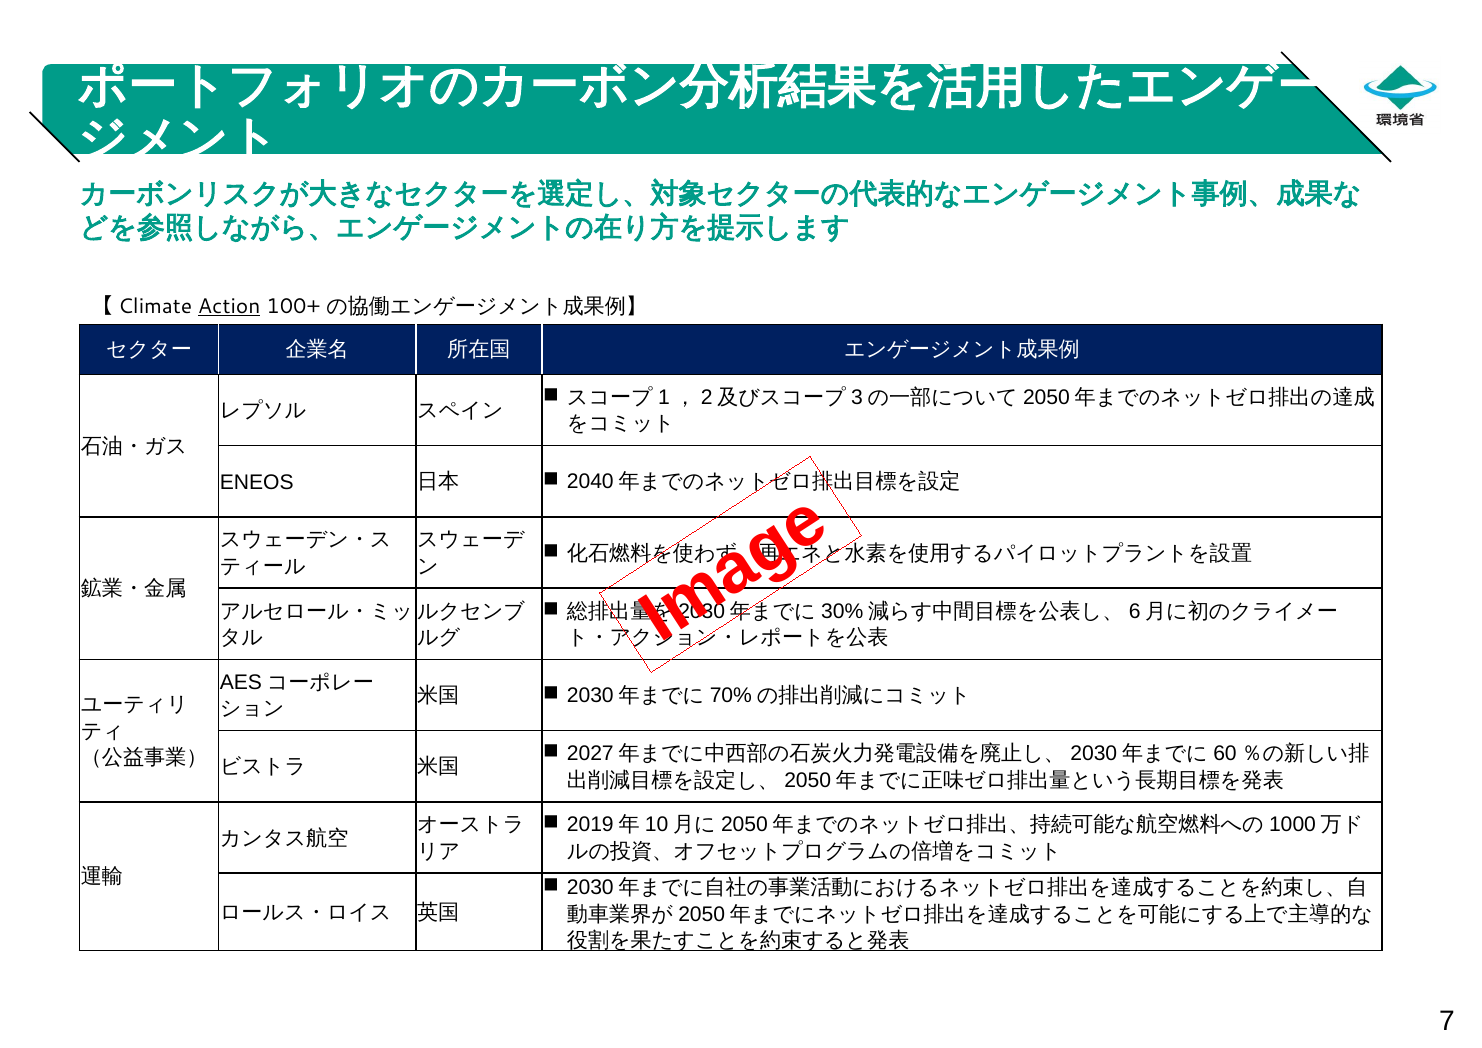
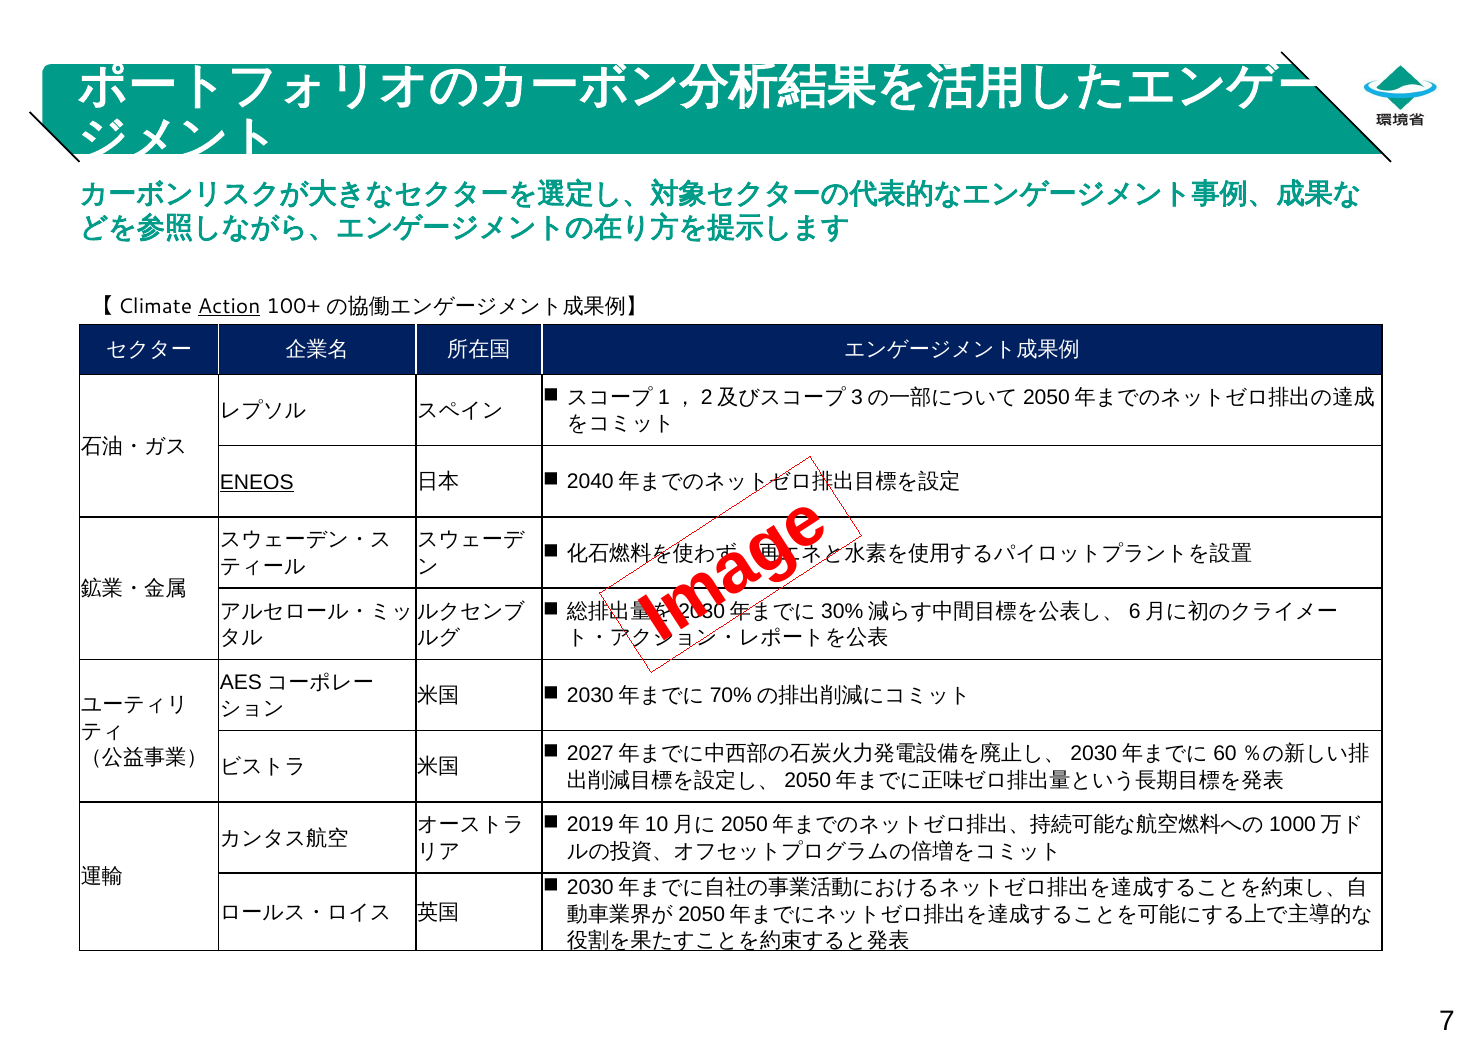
ENEOS underline: none -> present
